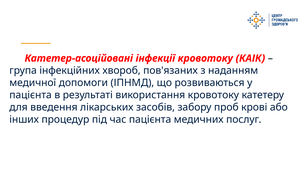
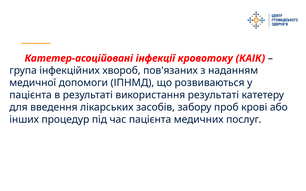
використання кровотоку: кровотоку -> результаті
